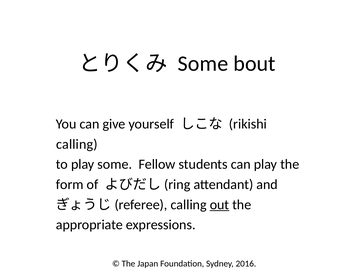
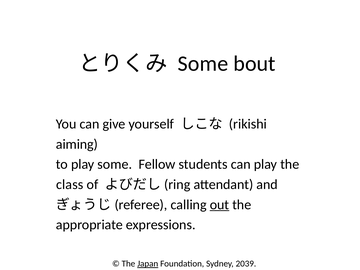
calling at (77, 144): calling -> aiming
form: form -> class
Japan underline: none -> present
2016: 2016 -> 2039
